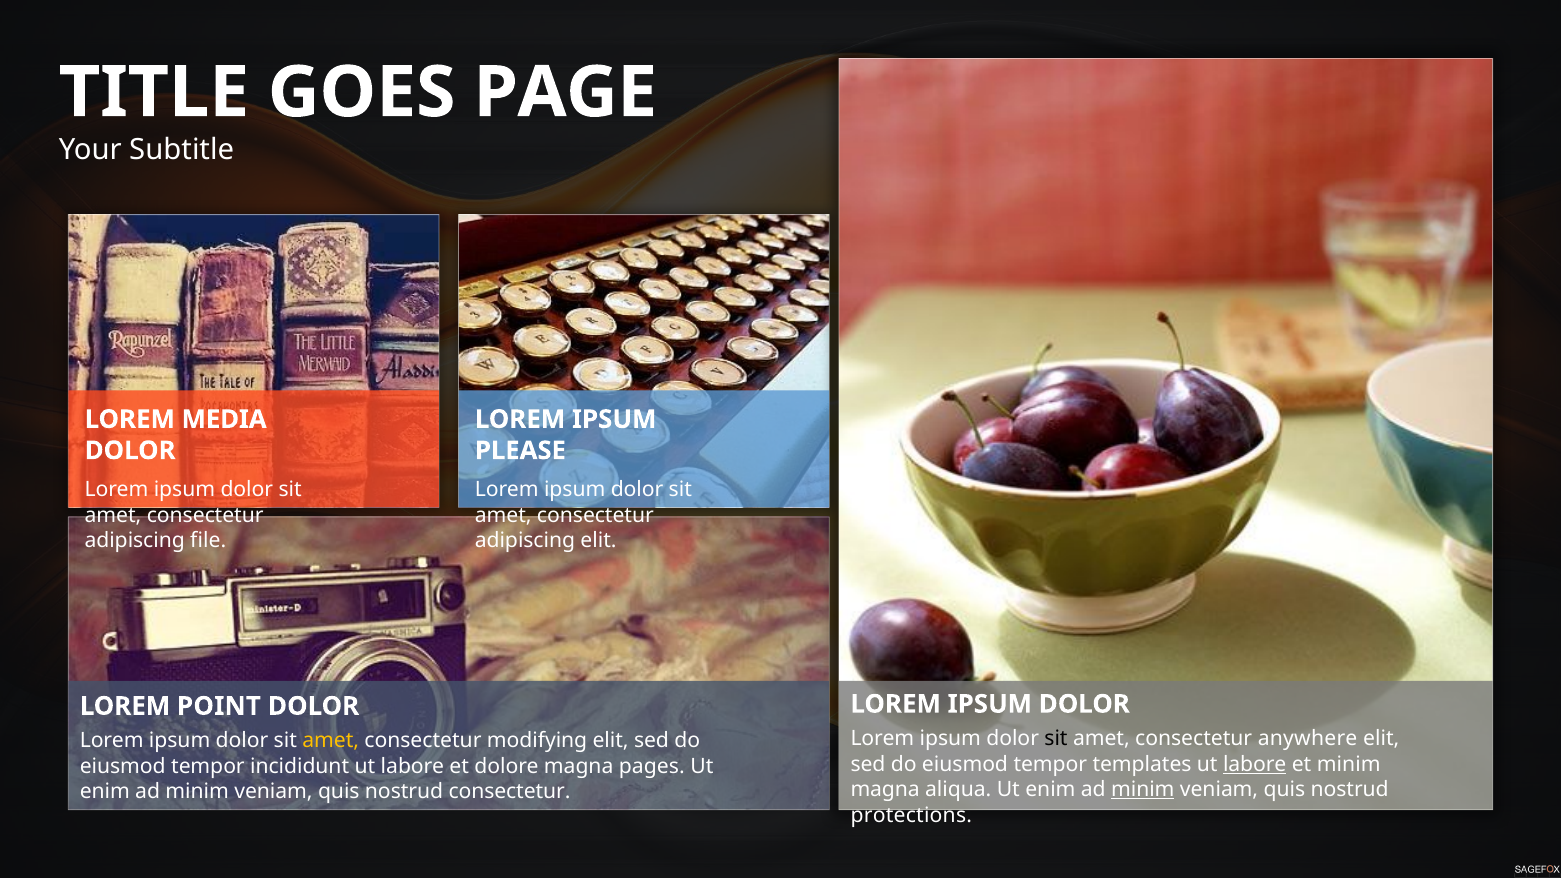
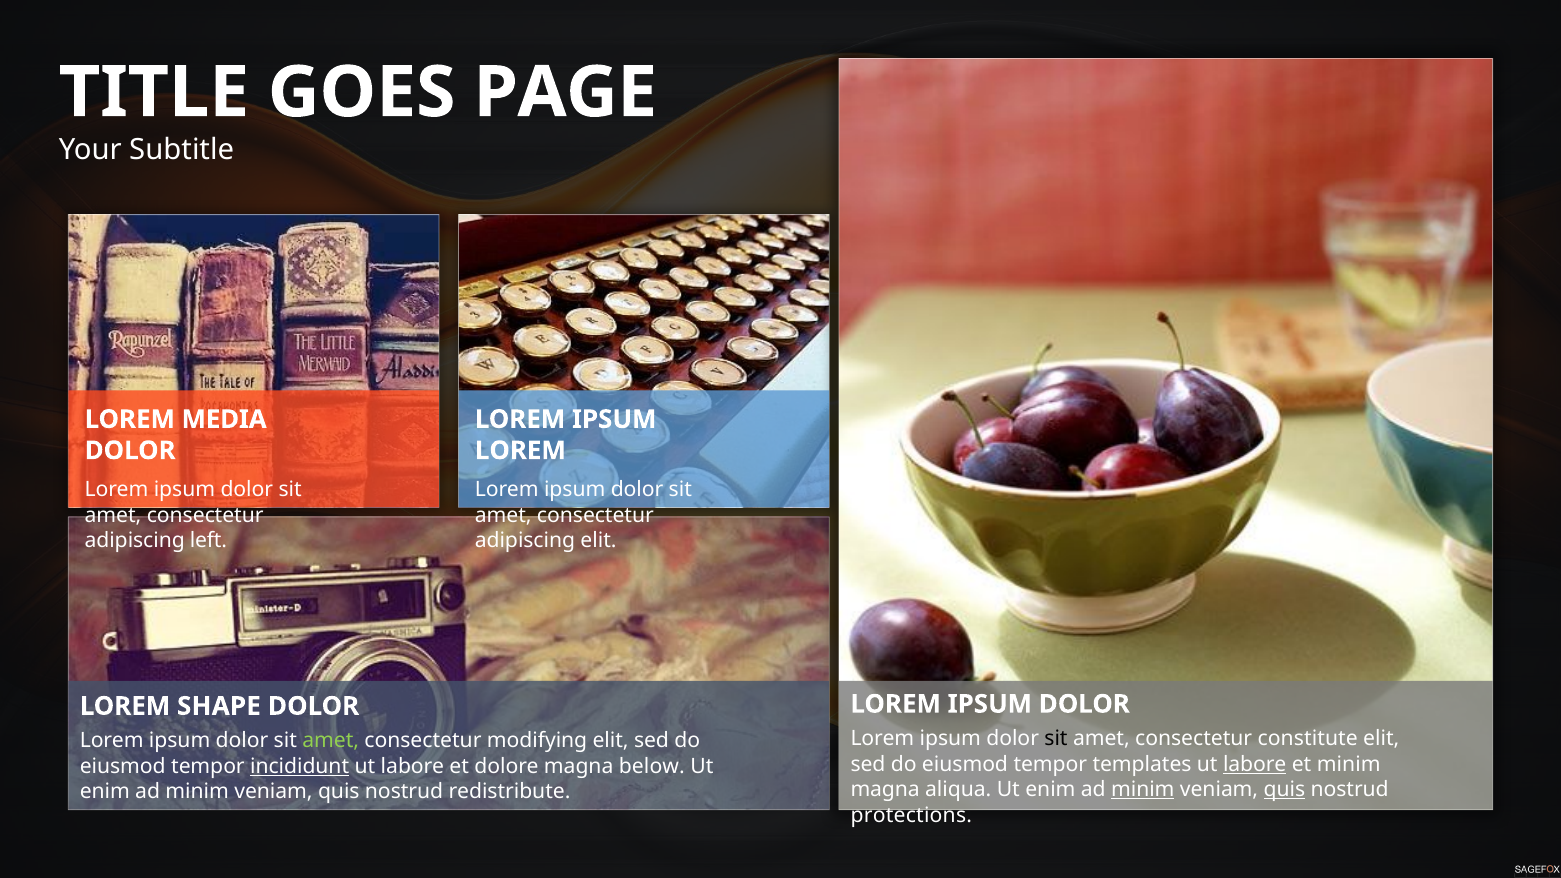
PLEASE at (520, 451): PLEASE -> LOREM
file: file -> left
POINT: POINT -> SHAPE
anywhere: anywhere -> constitute
amet at (331, 741) colour: yellow -> light green
incididunt underline: none -> present
pages: pages -> below
quis at (1284, 790) underline: none -> present
nostrud consectetur: consectetur -> redistribute
